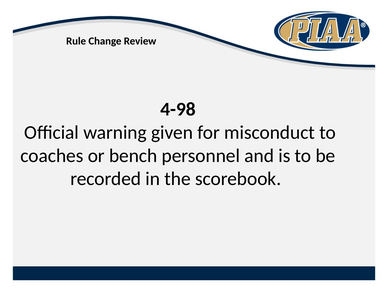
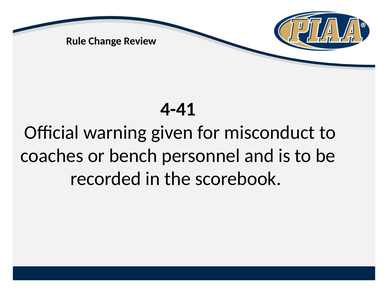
4-98: 4-98 -> 4-41
